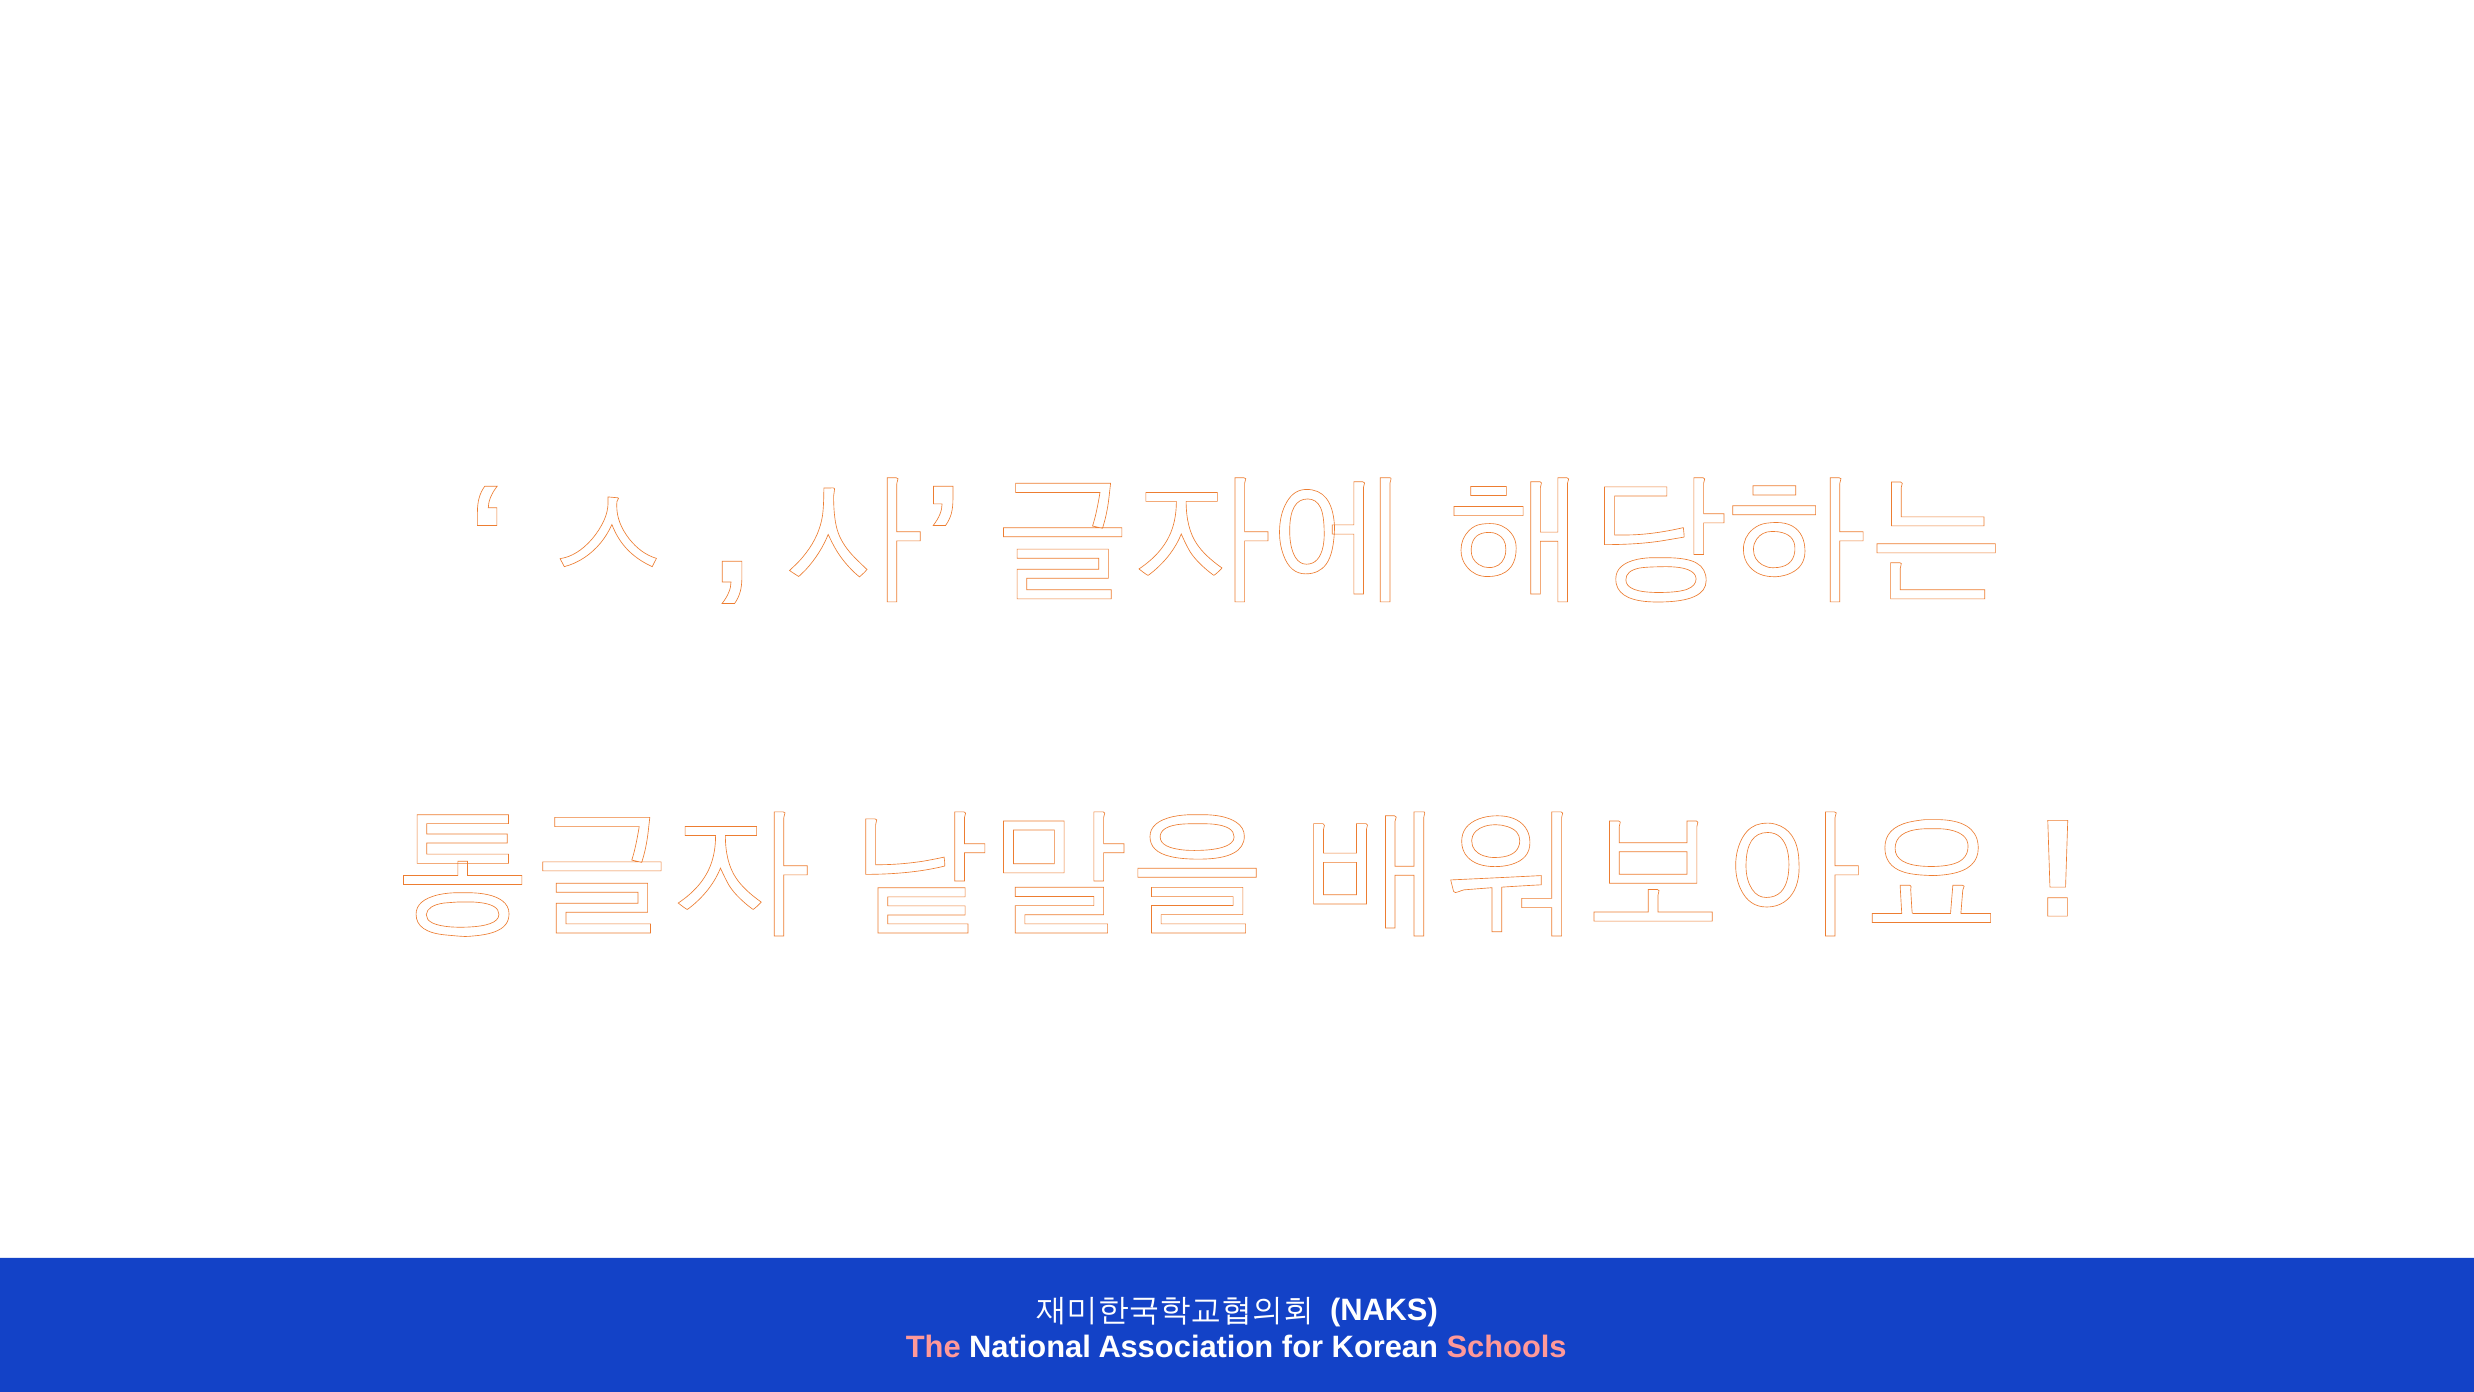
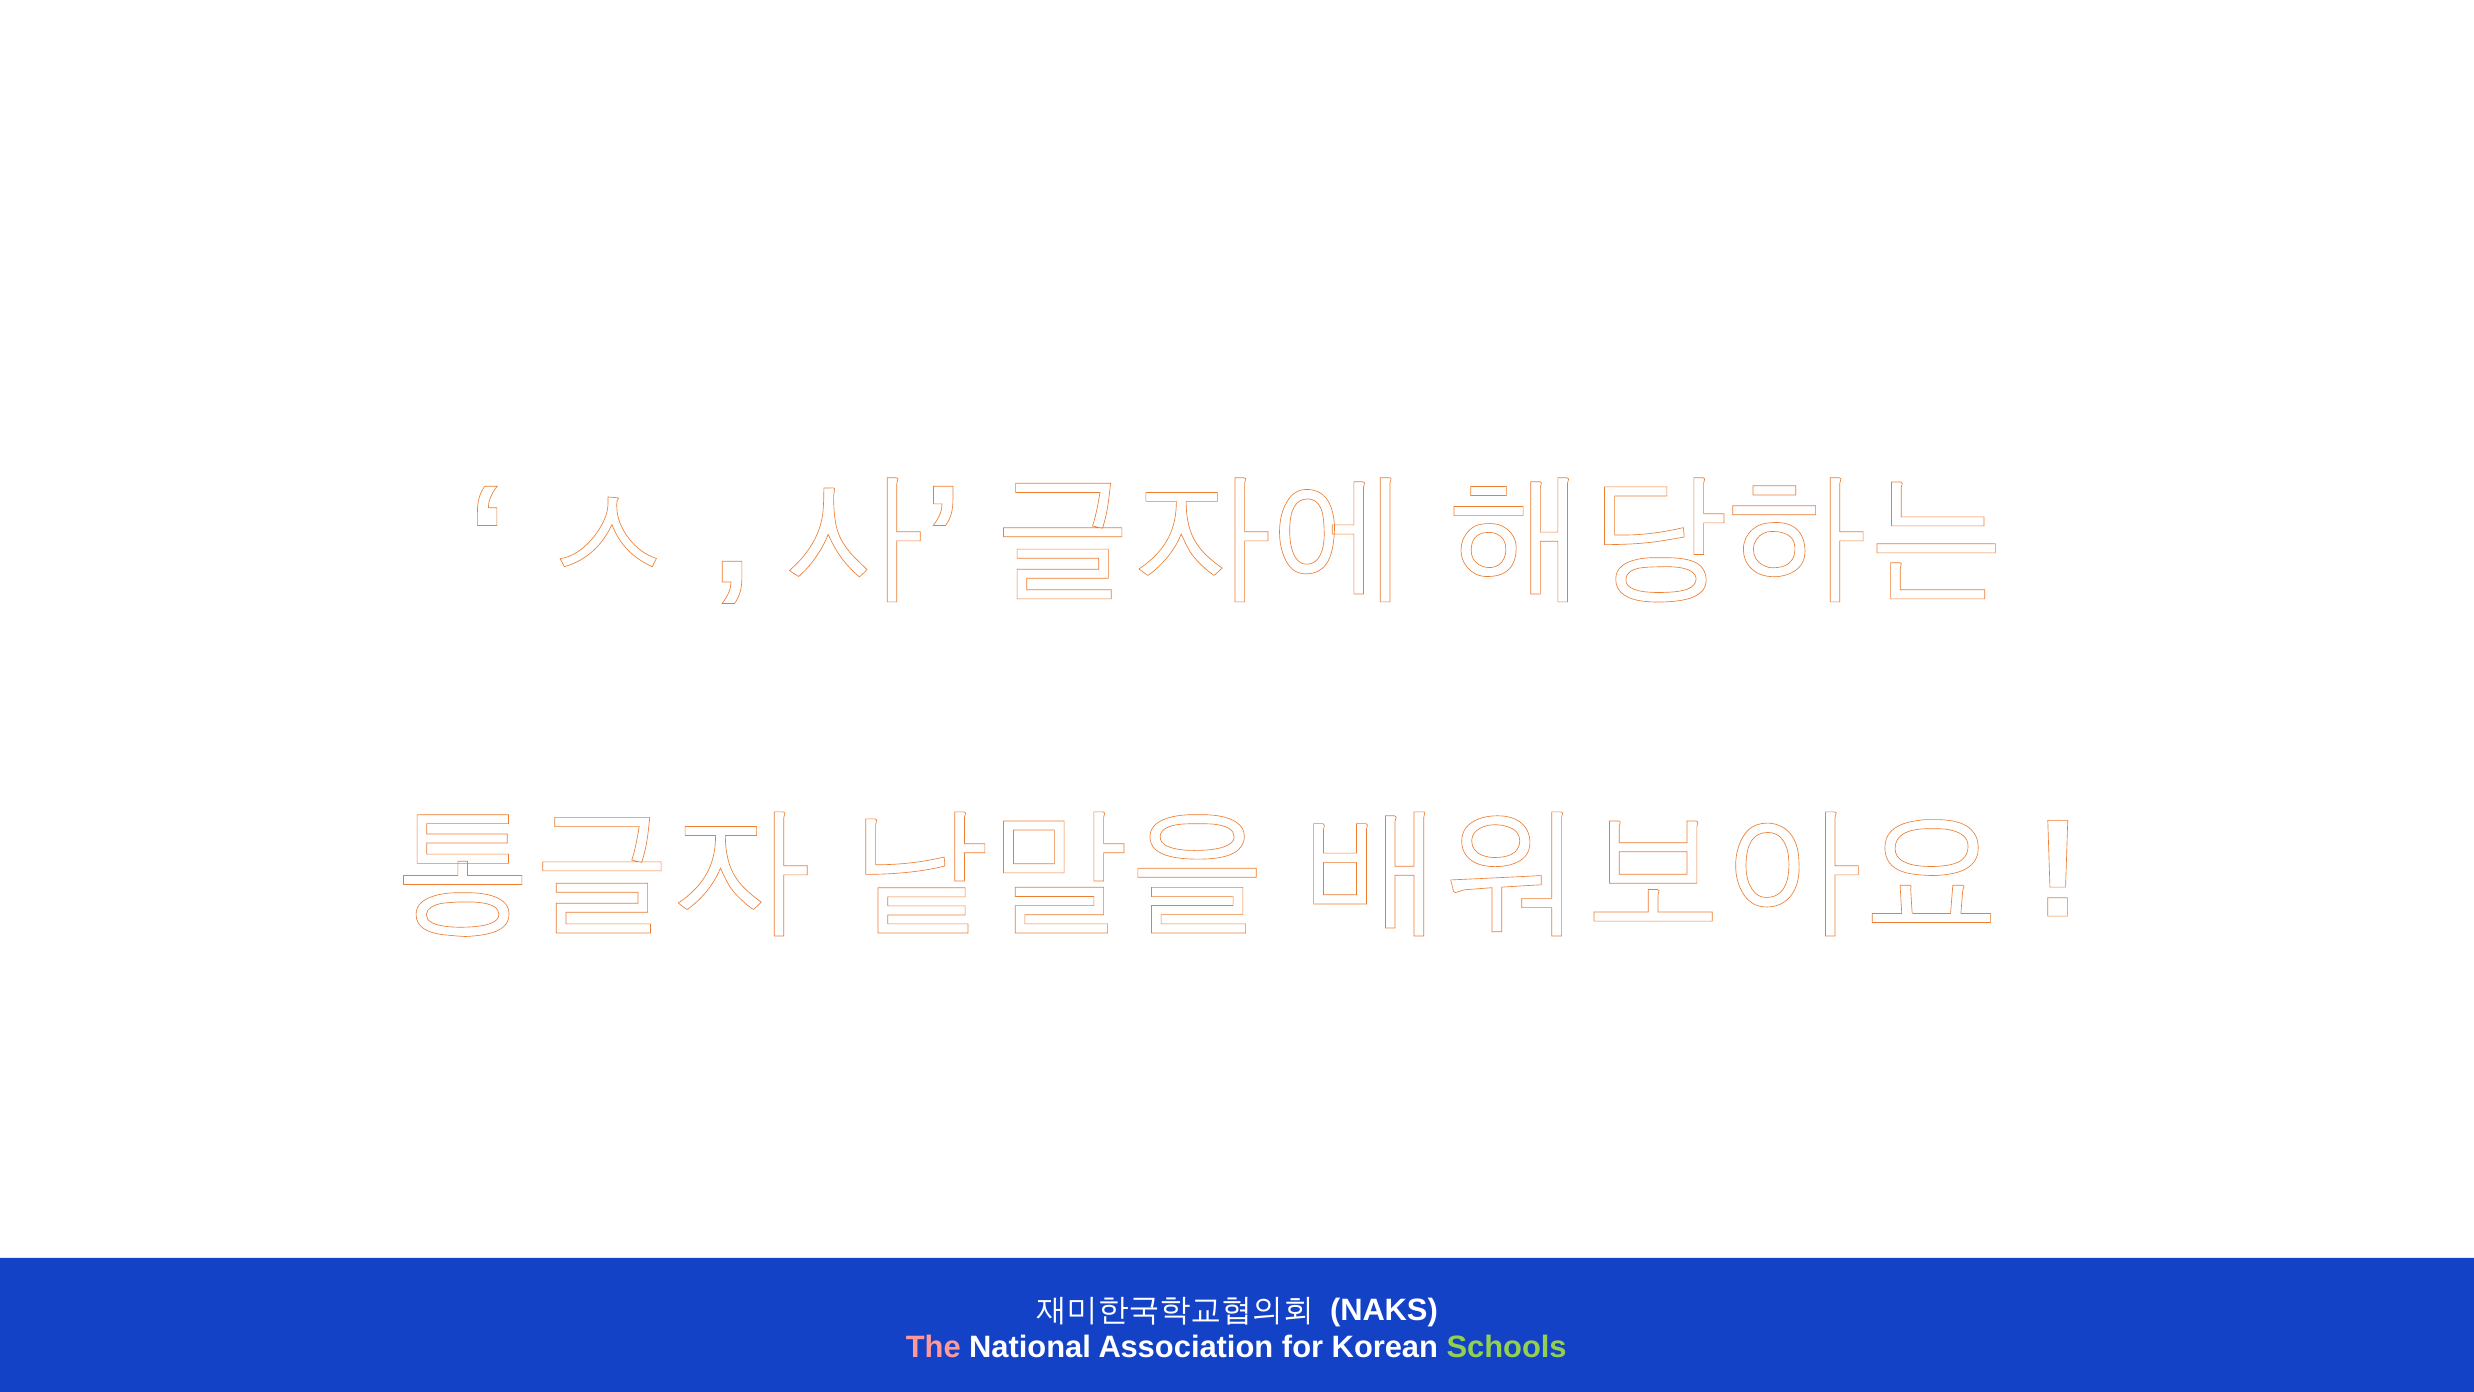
Schools colour: pink -> light green
